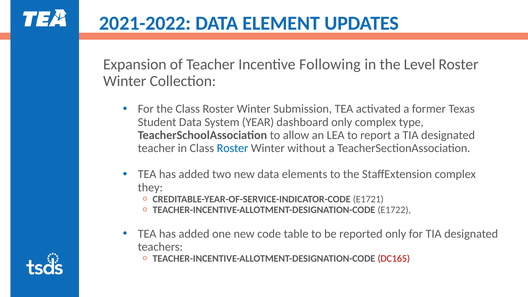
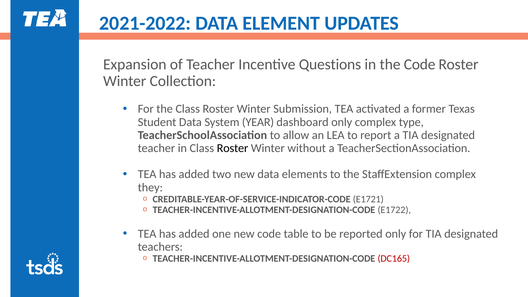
Following: Following -> Questions
the Level: Level -> Code
Roster at (233, 148) colour: blue -> black
